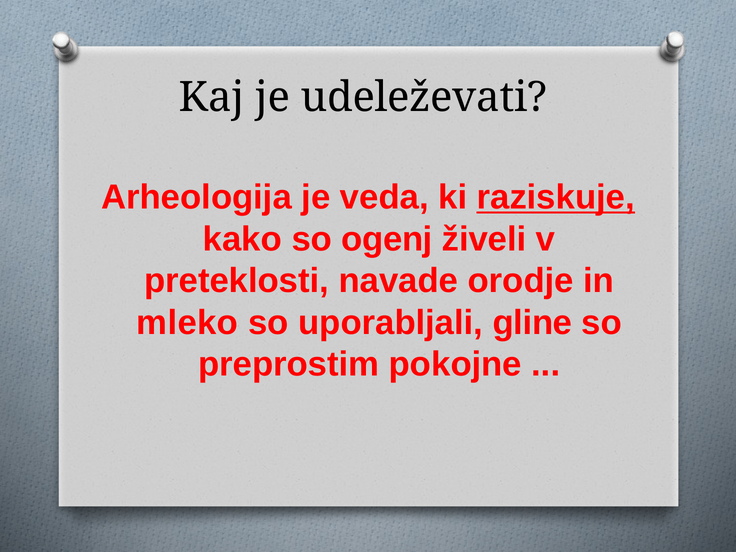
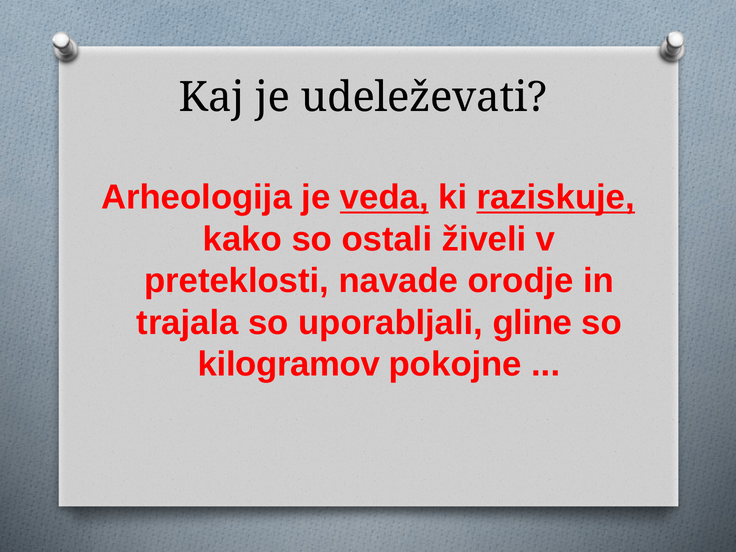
veda underline: none -> present
ogenj: ogenj -> ostali
mleko: mleko -> trajala
preprostim: preprostim -> kilogramov
